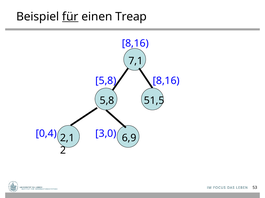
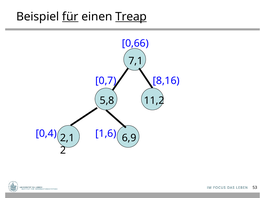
Treap underline: none -> present
8,16 at (135, 44): 8,16 -> 0,66
5,8 at (106, 81): 5,8 -> 0,7
51,5: 51,5 -> 11,2
3,0: 3,0 -> 1,6
